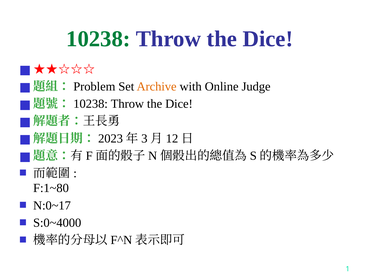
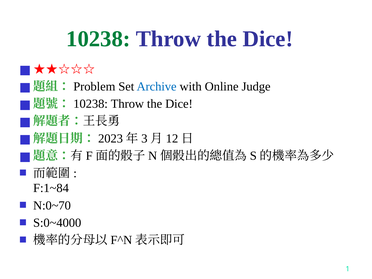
Archive colour: orange -> blue
F:1~80: F:1~80 -> F:1~84
N:0~17: N:0~17 -> N:0~70
